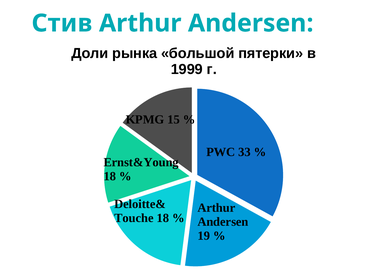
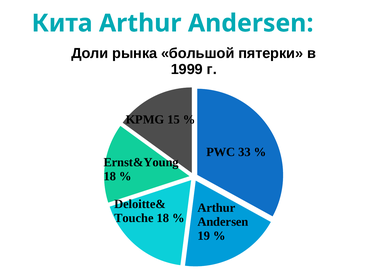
Стив: Стив -> Кита
